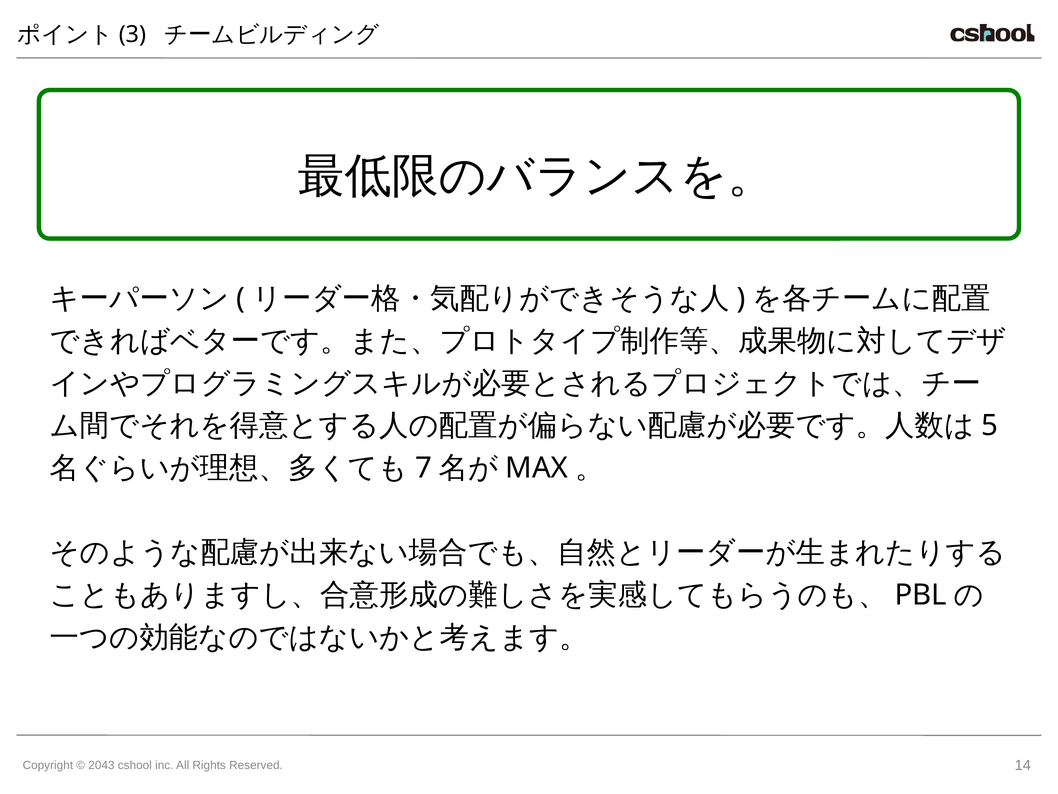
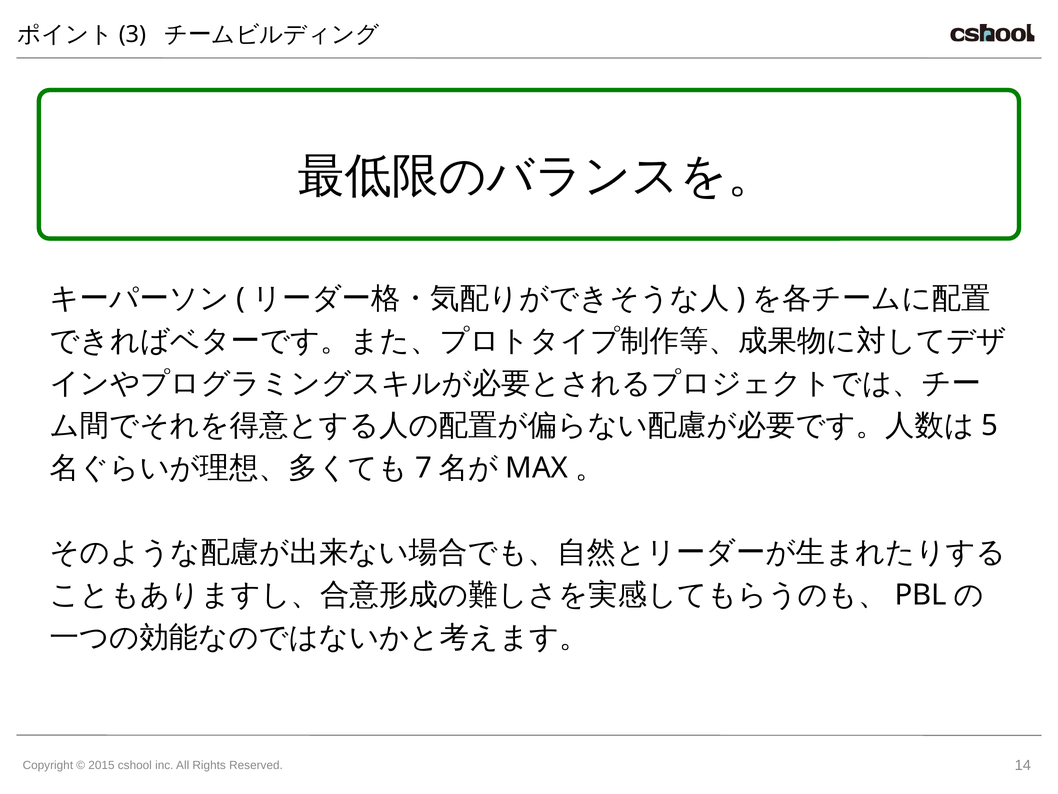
2043: 2043 -> 2015
